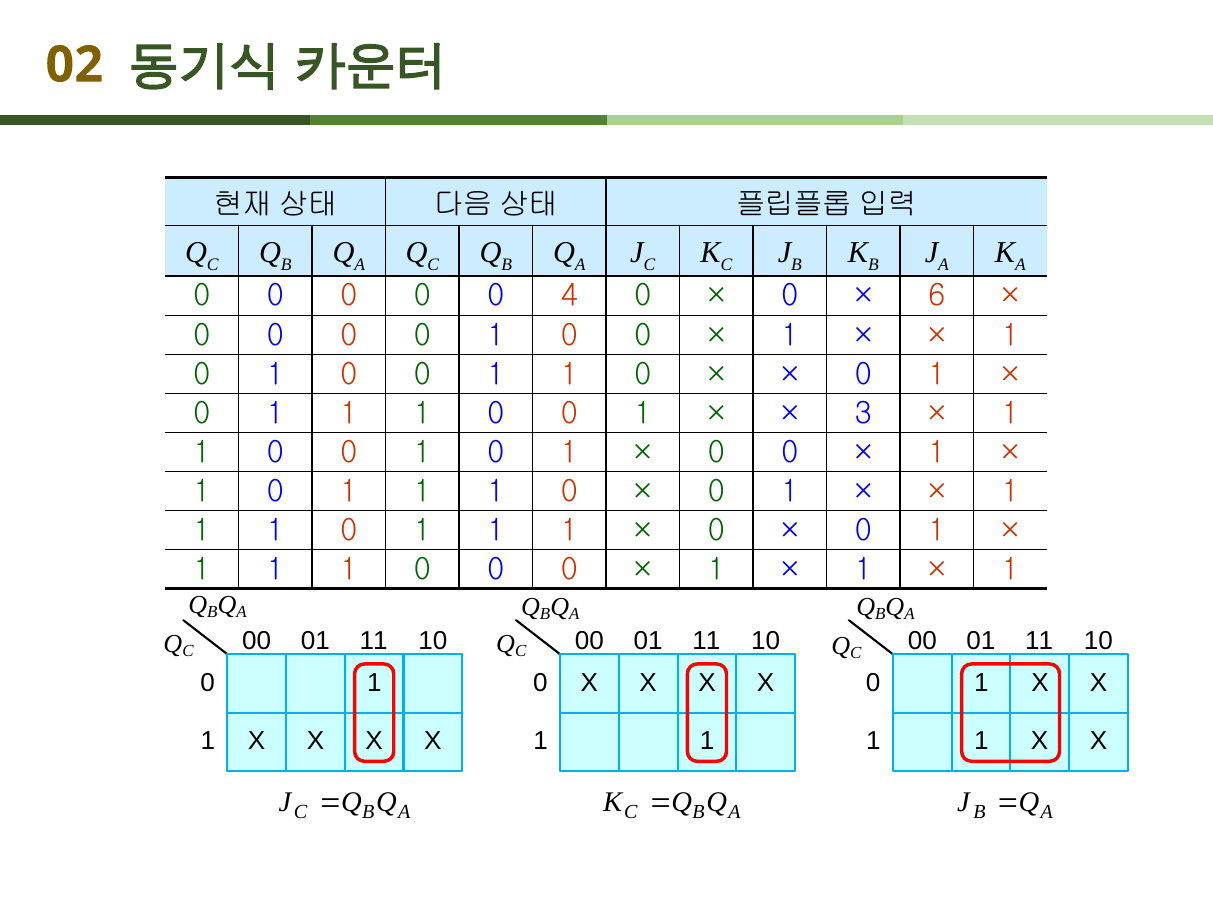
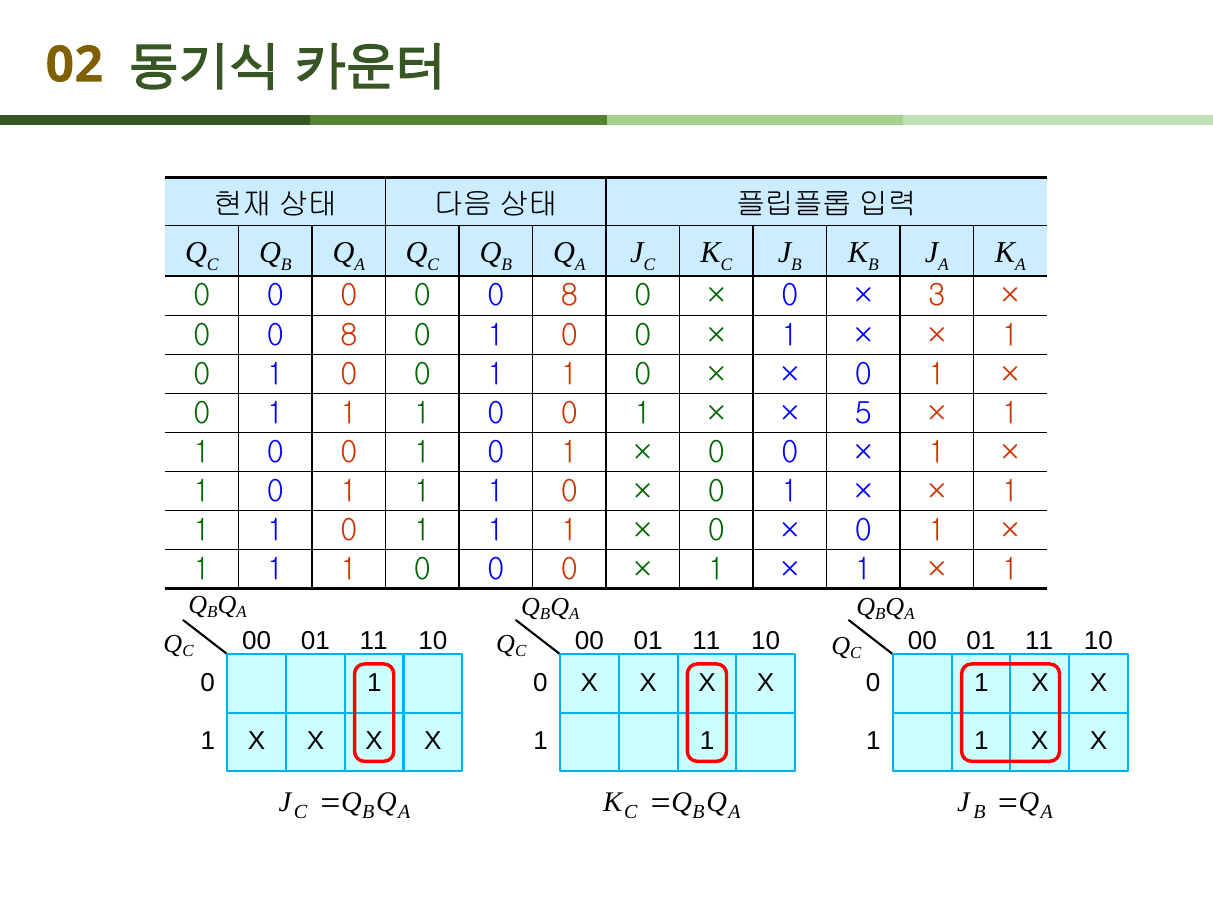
0 0 0 4: 4 -> 8
6: 6 -> 3
0 at (349, 335): 0 -> 8
3: 3 -> 5
